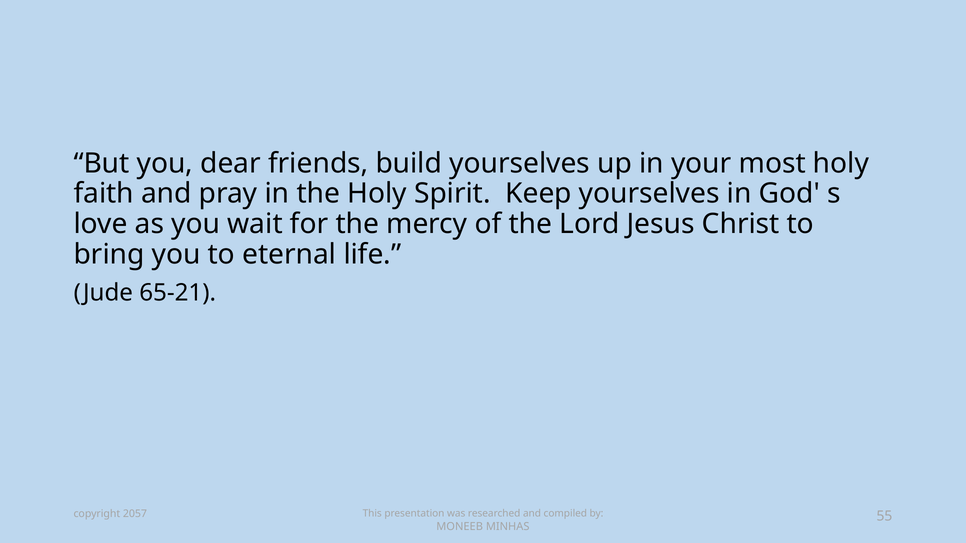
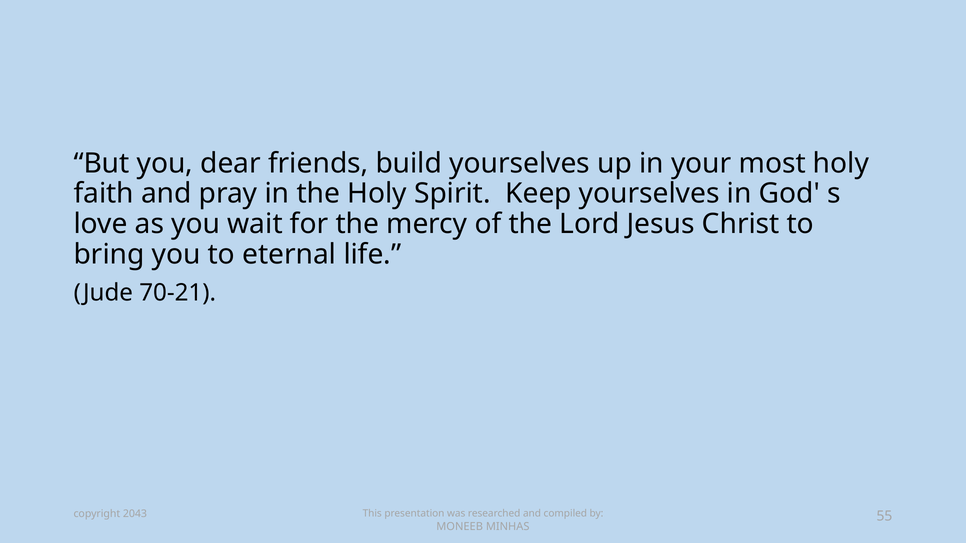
65-21: 65-21 -> 70-21
2057: 2057 -> 2043
